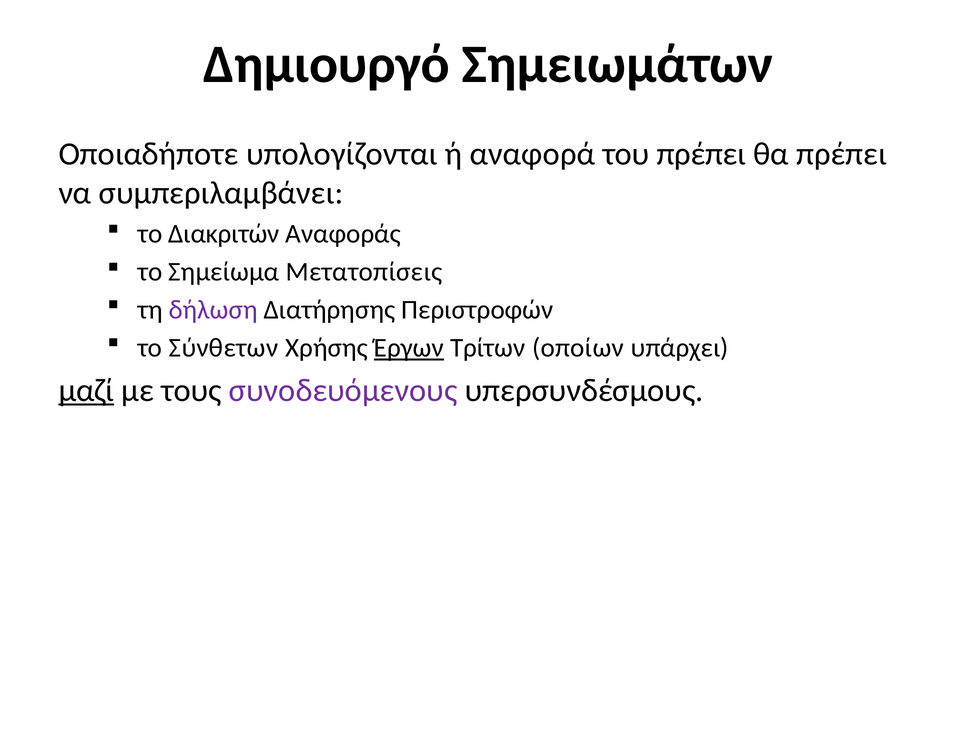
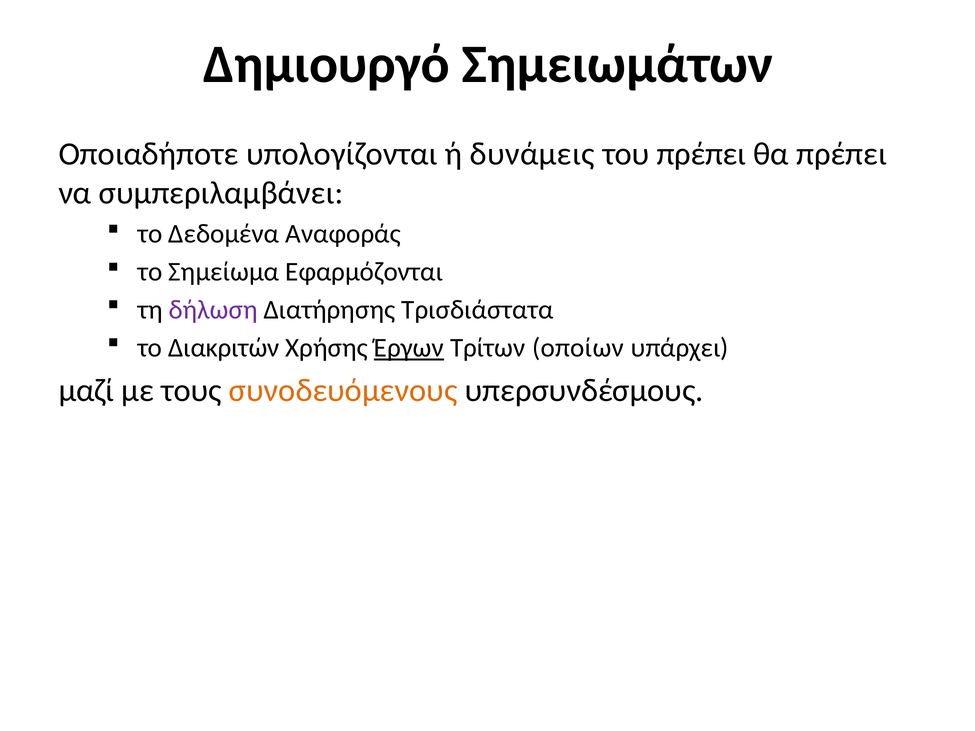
αναφορά: αναφορά -> δυνάμεις
Διακριτών: Διακριτών -> Δεδομένα
Μετατοπίσεις: Μετατοπίσεις -> Εφαρμόζονται
Περιστροφών: Περιστροφών -> Τρισδιάστατα
Σύνθετων: Σύνθετων -> Διακριτών
μαζί underline: present -> none
συνοδευόμενους colour: purple -> orange
